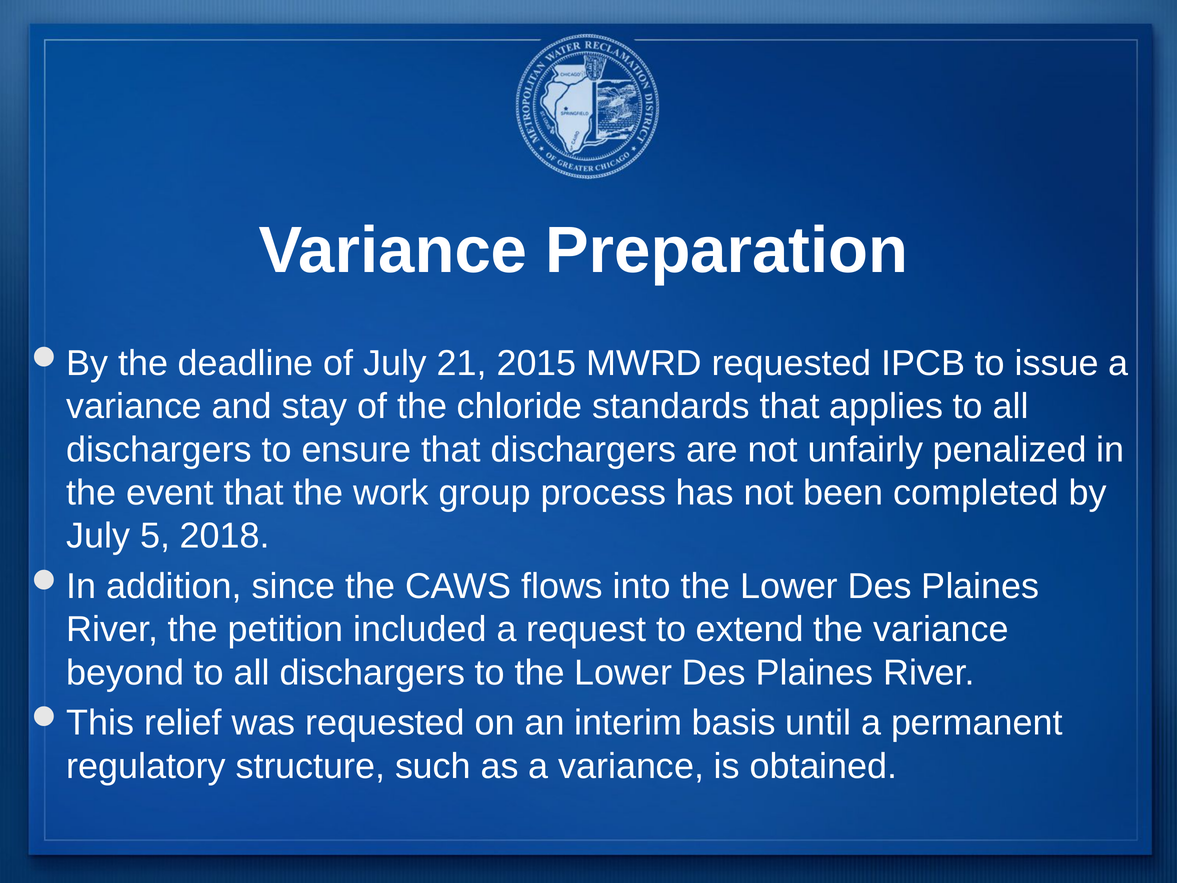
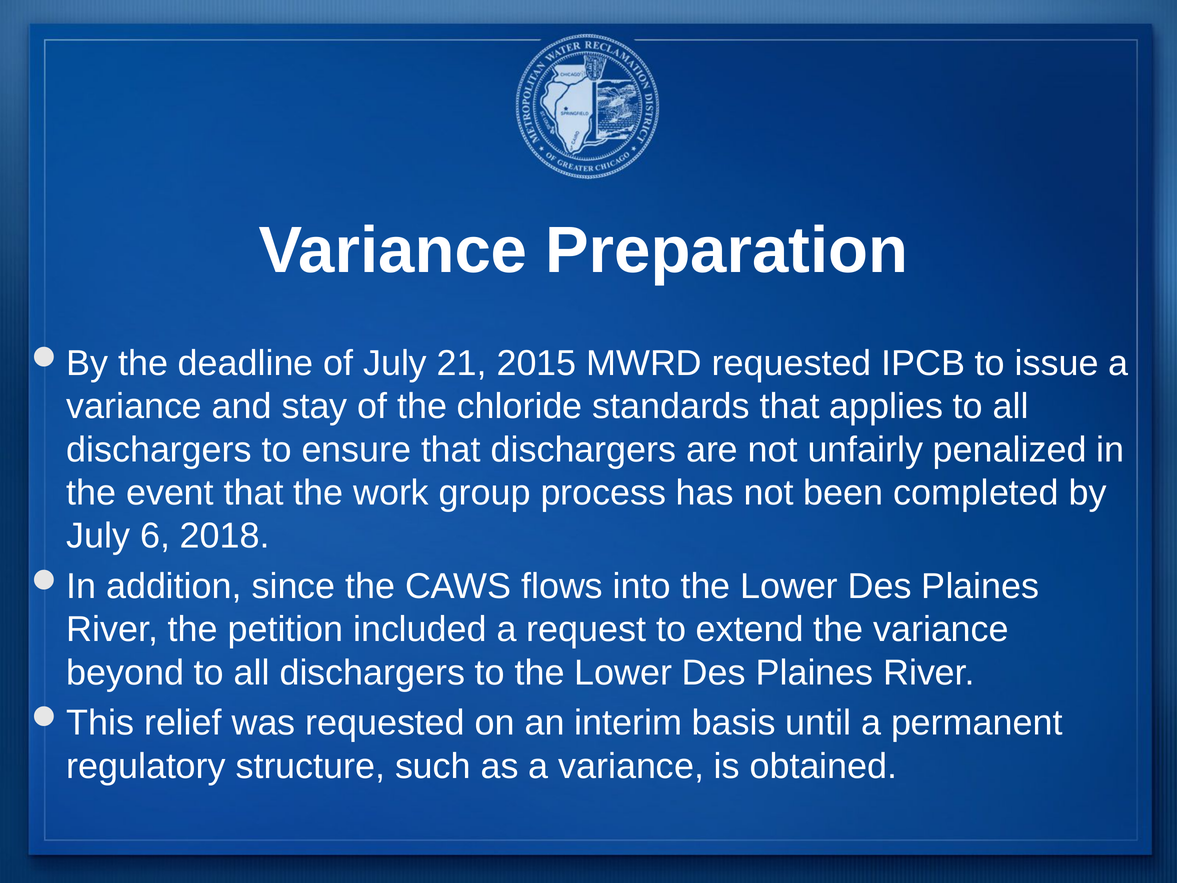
5: 5 -> 6
